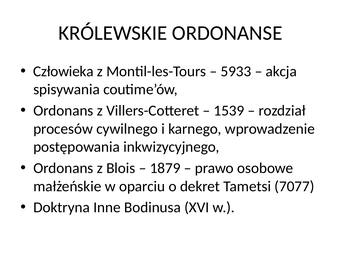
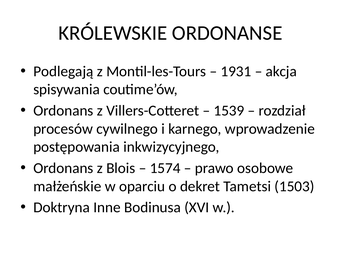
Człowieka: Człowieka -> Podlegają
5933: 5933 -> 1931
1879: 1879 -> 1574
7077: 7077 -> 1503
